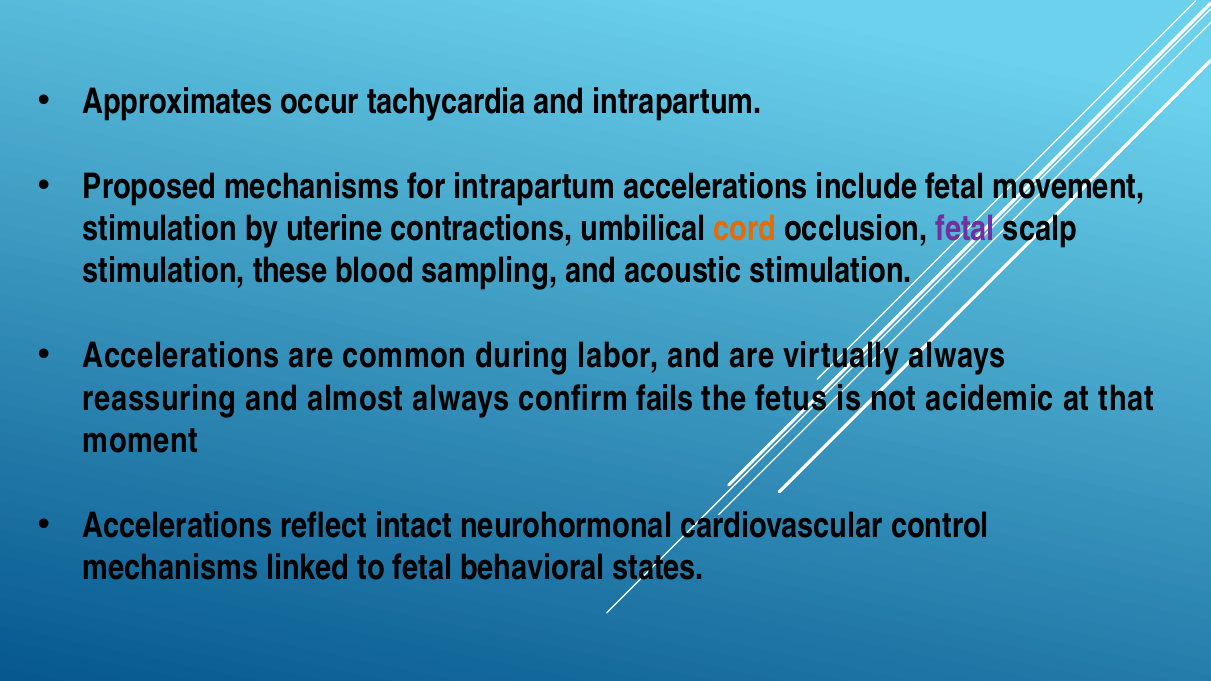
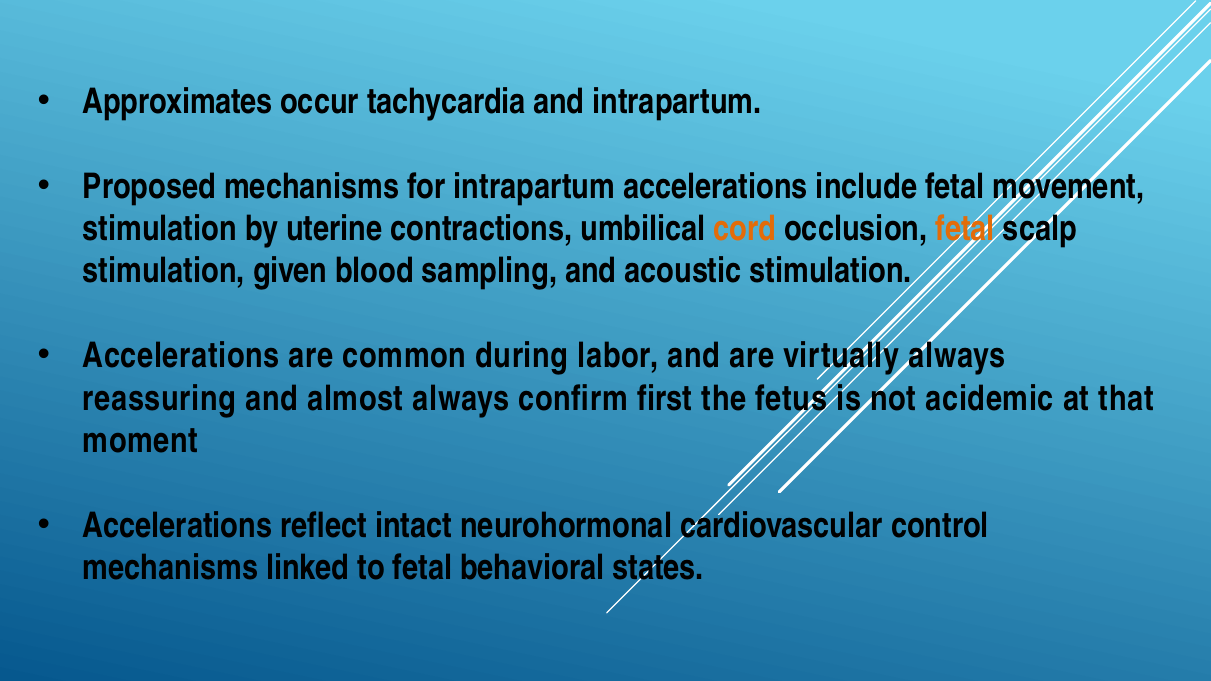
fetal at (965, 229) colour: purple -> orange
these: these -> given
fails: fails -> first
